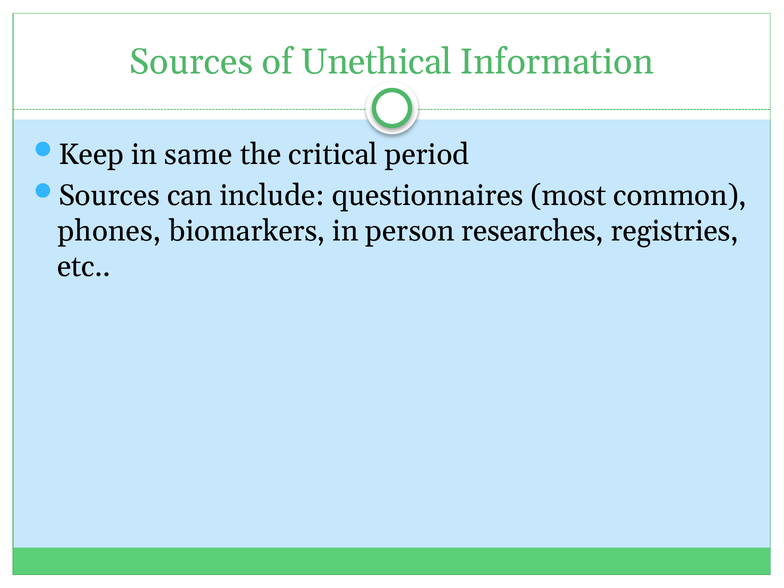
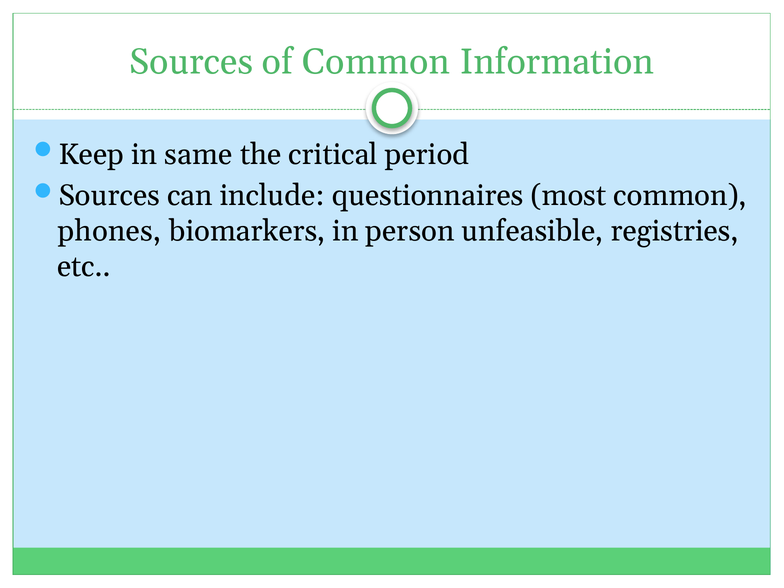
of Unethical: Unethical -> Common
researches: researches -> unfeasible
